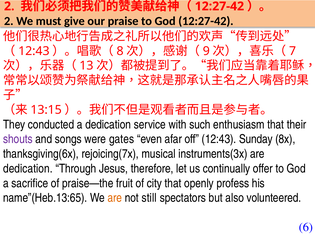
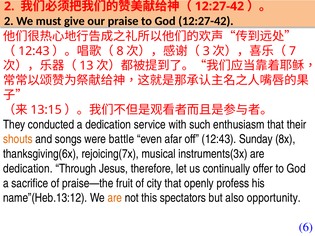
9: 9 -> 3
shouts colour: purple -> orange
gates: gates -> battle
name”(Heb.13:65: name”(Heb.13:65 -> name”(Heb.13:12
still: still -> this
volunteered: volunteered -> opportunity
